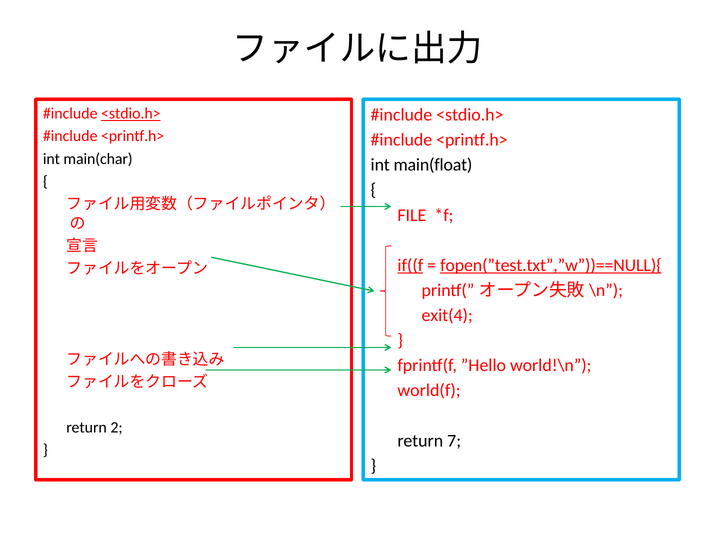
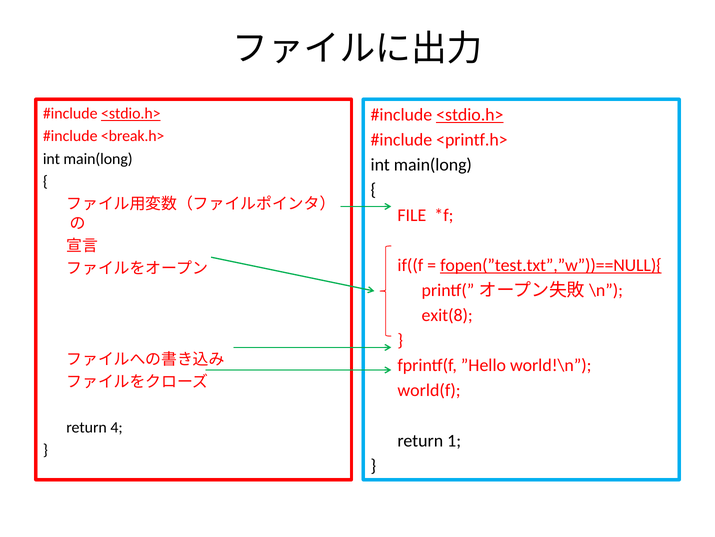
<stdio.h> at (470, 115) underline: none -> present
<printf.h> at (133, 136): <printf.h> -> <break.h>
main(char at (98, 159): main(char -> main(long
main(float at (433, 165): main(float -> main(long
if((f underline: present -> none
exit(4: exit(4 -> exit(8
2: 2 -> 4
7: 7 -> 1
